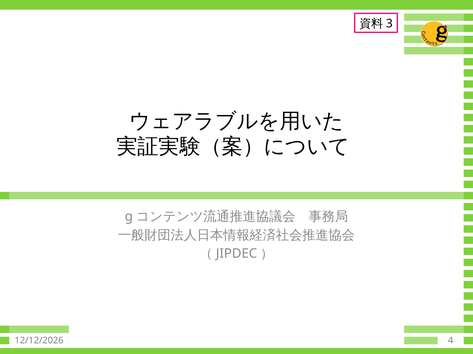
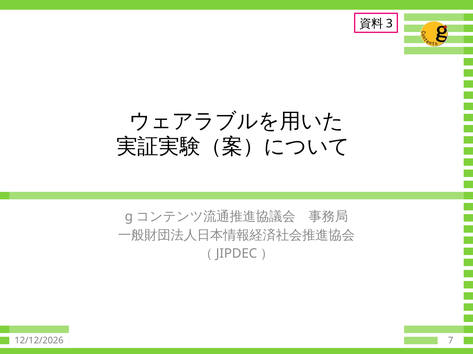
4: 4 -> 7
